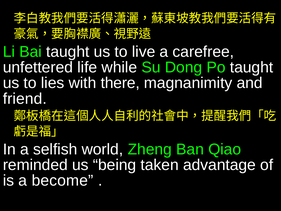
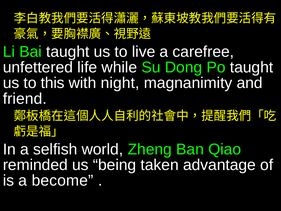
lies: lies -> this
there: there -> night
